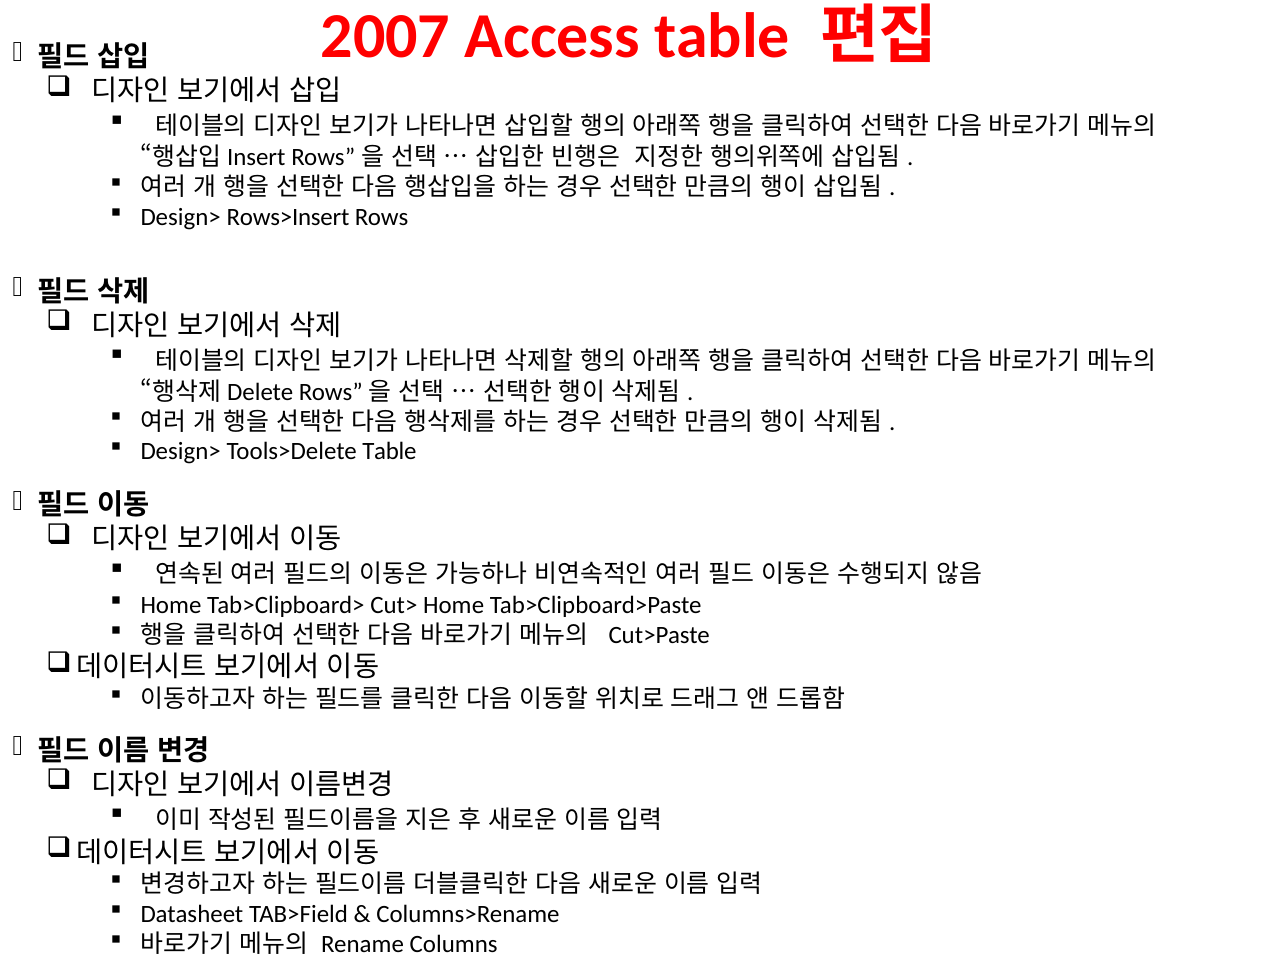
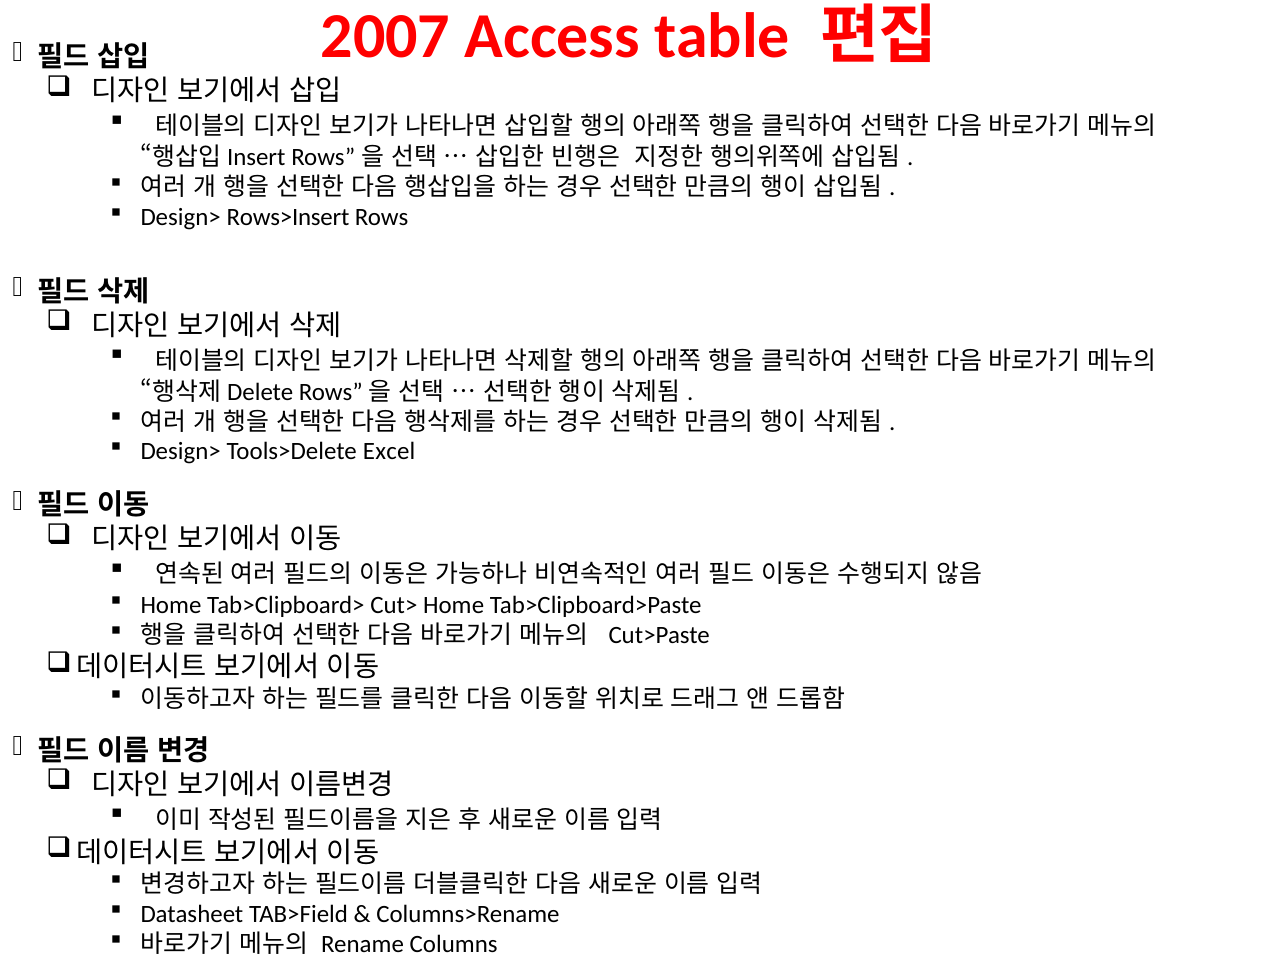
Tools>Delete Table: Table -> Excel
